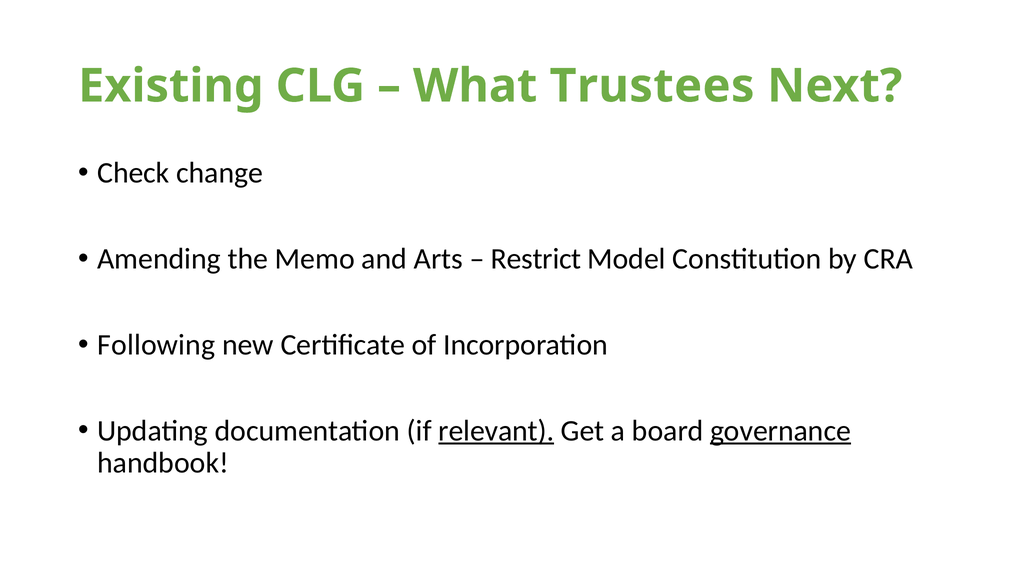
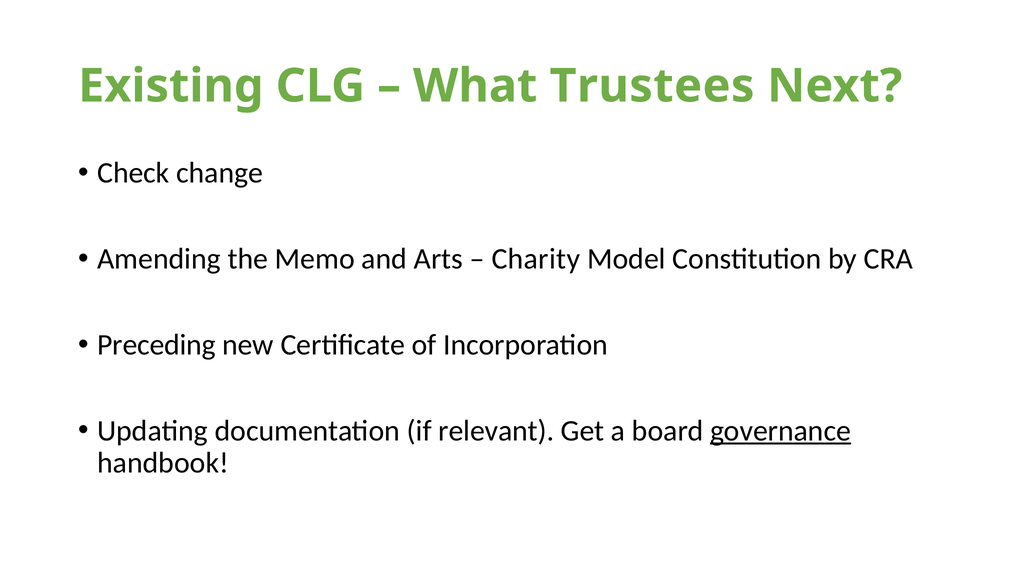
Restrict: Restrict -> Charity
Following: Following -> Preceding
relevant underline: present -> none
